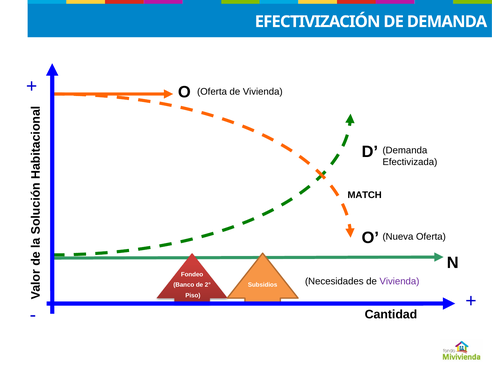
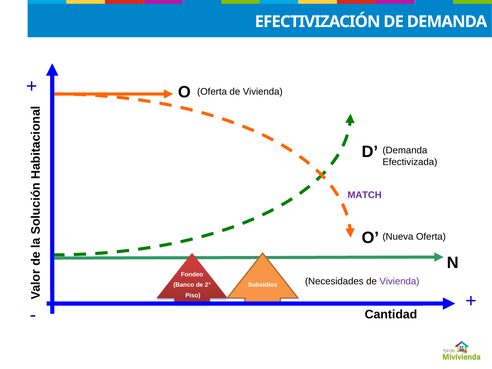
MATCH colour: black -> purple
